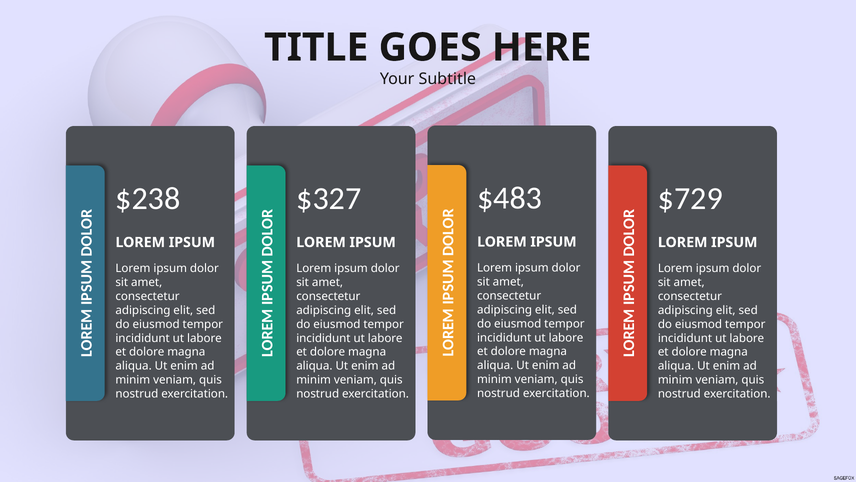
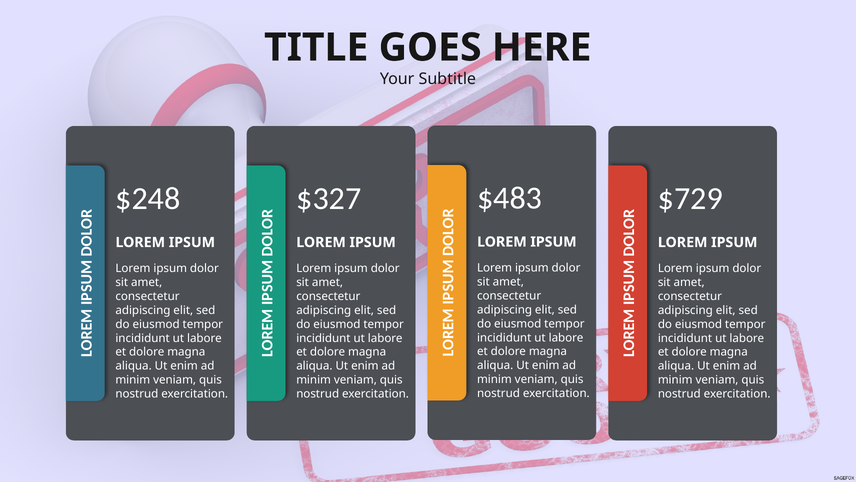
$238: $238 -> $248
